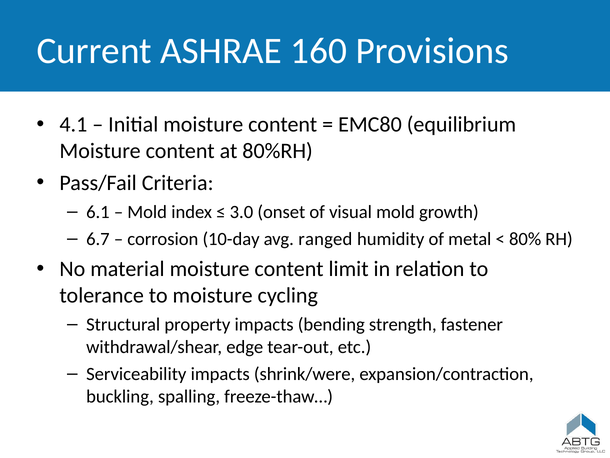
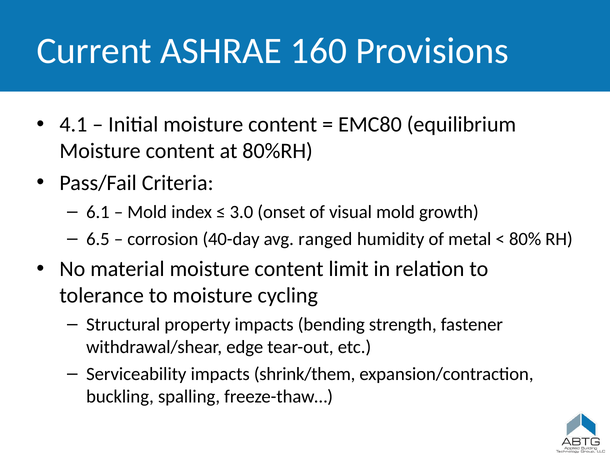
6.7: 6.7 -> 6.5
10-day: 10-day -> 40-day
shrink/were: shrink/were -> shrink/them
